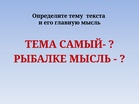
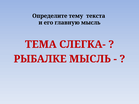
САМЫЙ-: САМЫЙ- -> СЛЕГКА-
